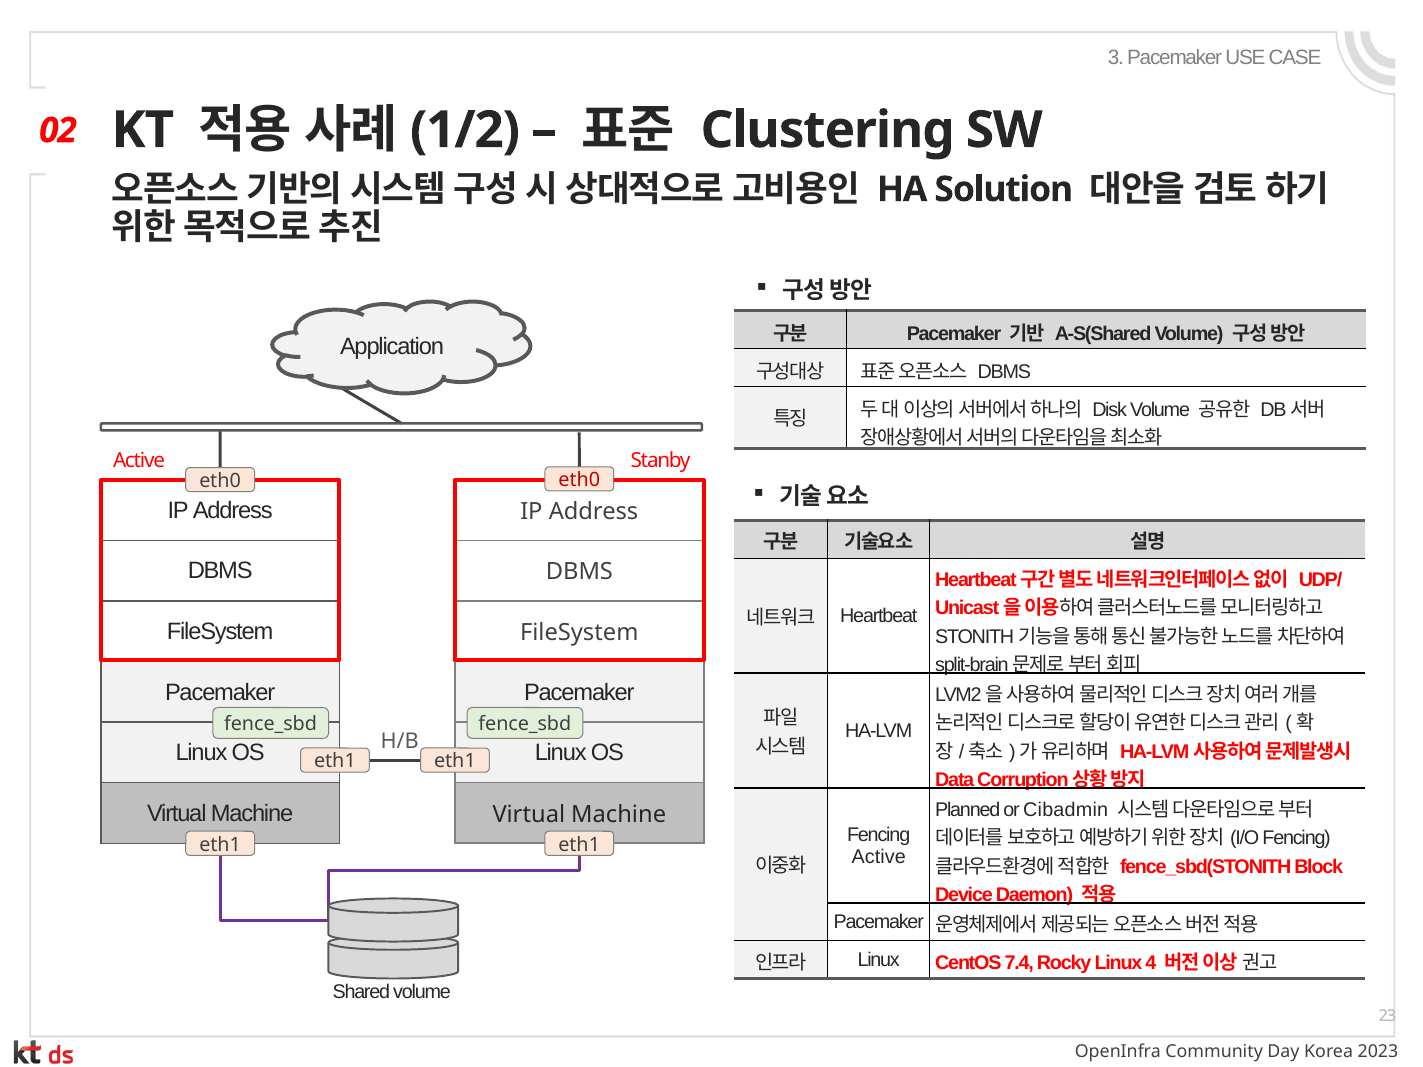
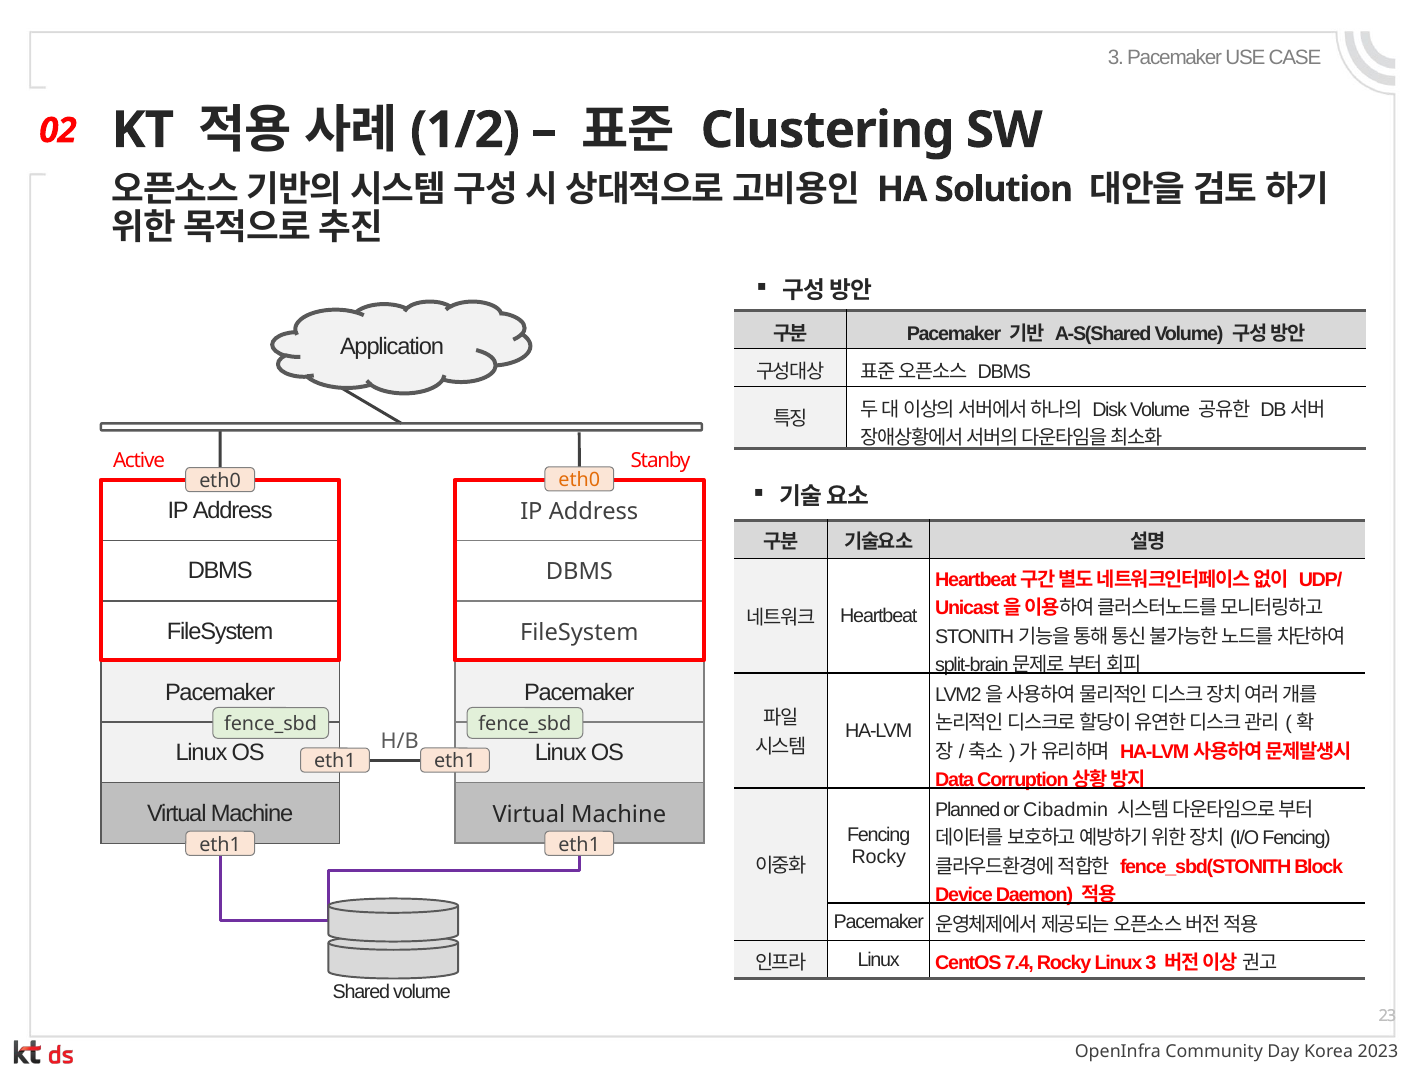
eth0 at (579, 480) colour: red -> orange
Active at (879, 857): Active -> Rocky
Linux 4: 4 -> 3
